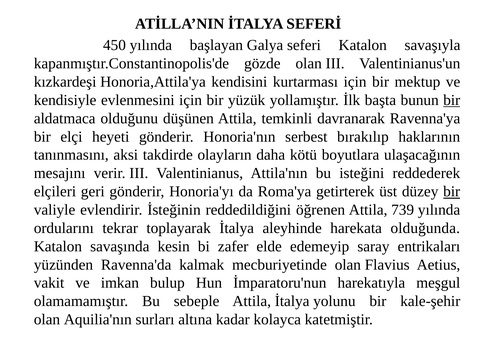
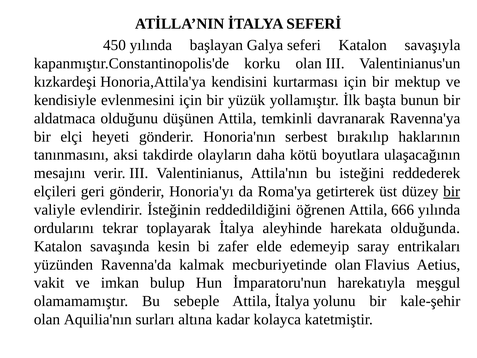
gözde: gözde -> korku
bir at (452, 100) underline: present -> none
739: 739 -> 666
